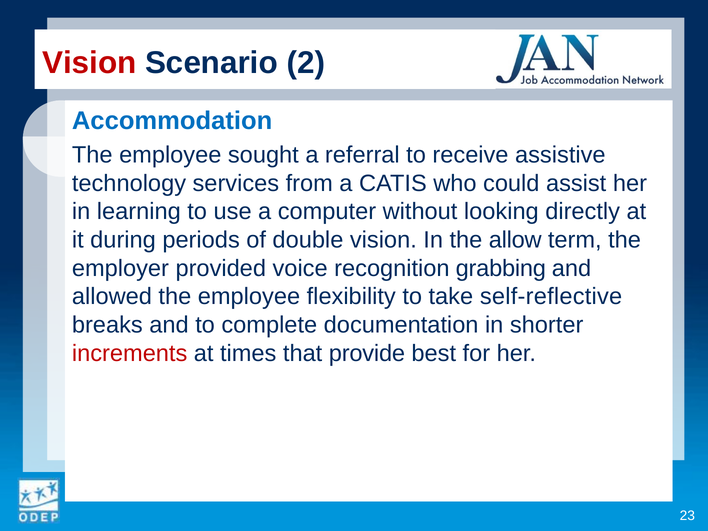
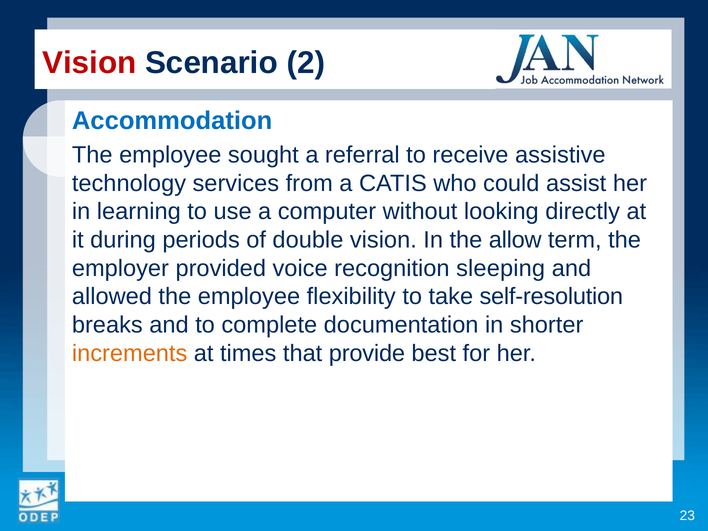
grabbing: grabbing -> sleeping
self-reflective: self-reflective -> self-resolution
increments colour: red -> orange
